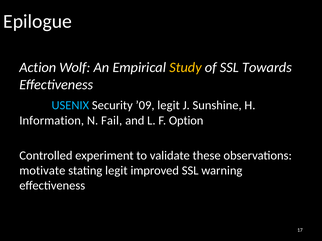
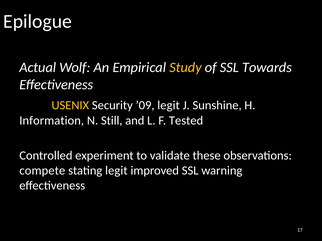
Action: Action -> Actual
USENIX colour: light blue -> yellow
Fail: Fail -> Still
Option: Option -> Tested
motivate: motivate -> compete
